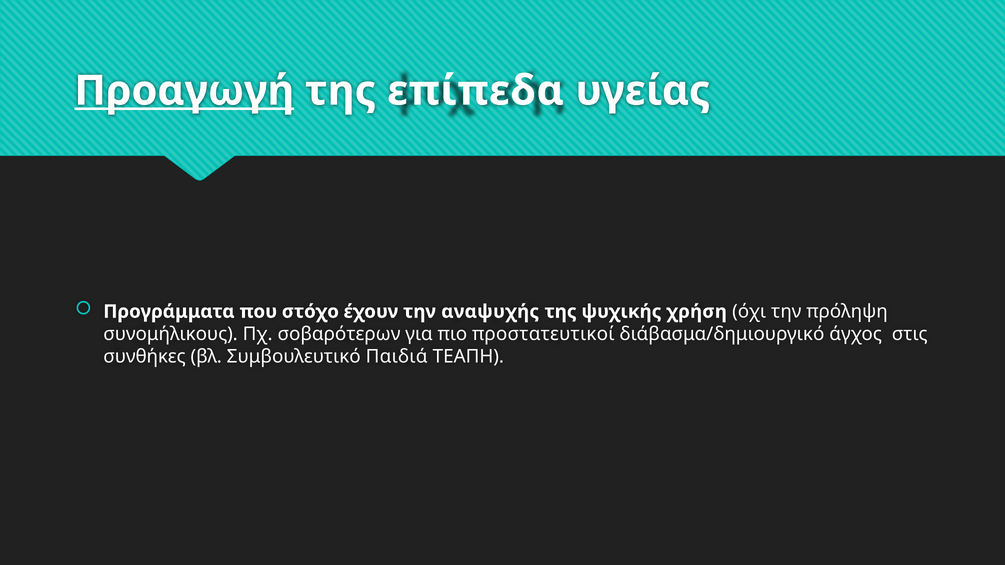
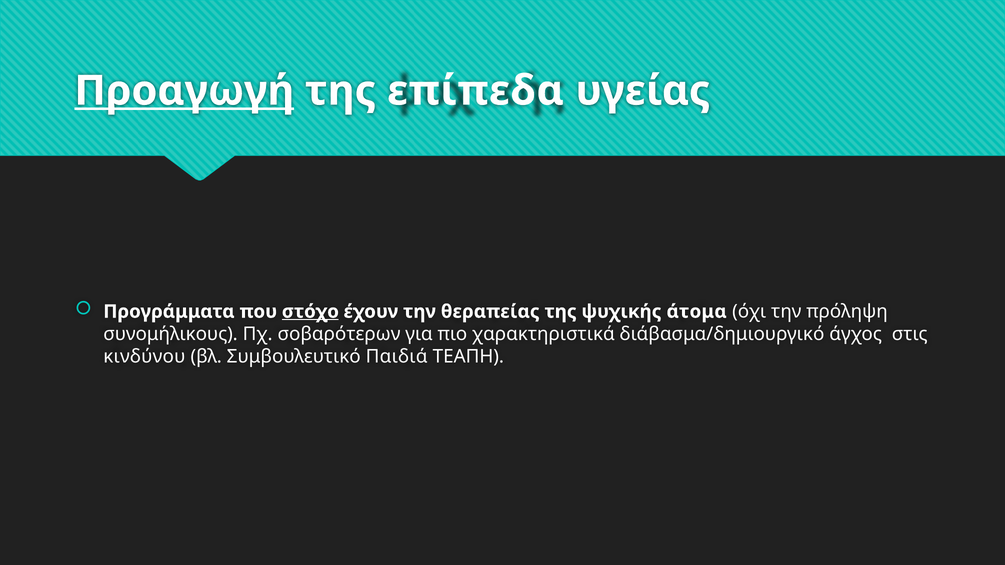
στόχο underline: none -> present
αναψυχής: αναψυχής -> θεραπείας
χρήση: χρήση -> άτομα
προστατευτικοί: προστατευτικοί -> χαρακτηριστικά
συνθήκες: συνθήκες -> κινδύνου
